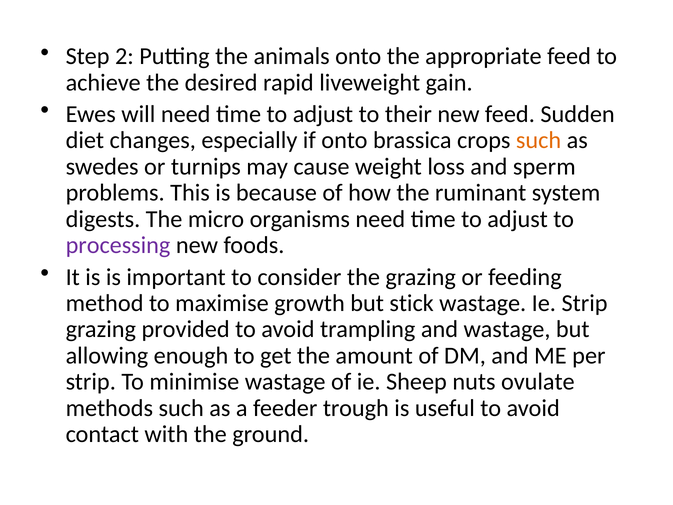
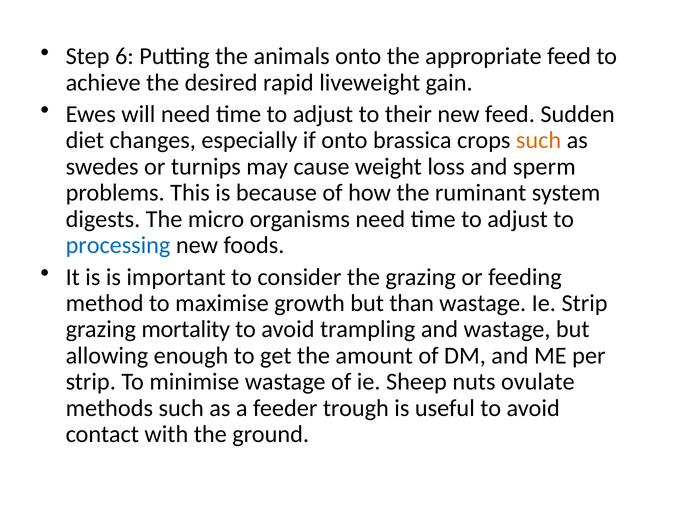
2: 2 -> 6
processing colour: purple -> blue
stick: stick -> than
provided: provided -> mortality
